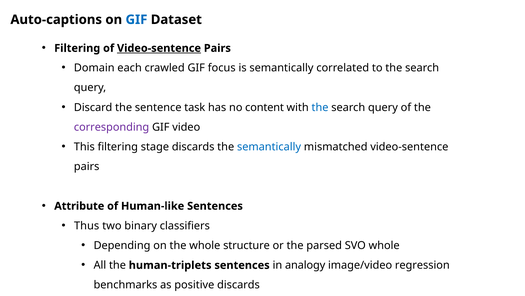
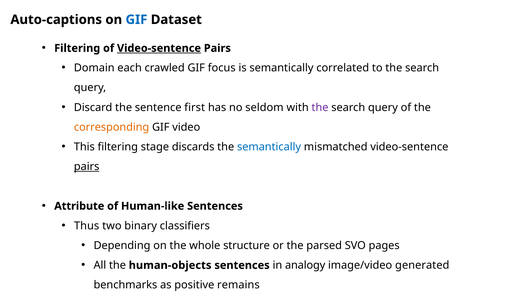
task: task -> first
content: content -> seldom
the at (320, 107) colour: blue -> purple
corresponding colour: purple -> orange
pairs at (87, 166) underline: none -> present
SVO whole: whole -> pages
human-triplets: human-triplets -> human-objects
regression: regression -> generated
positive discards: discards -> remains
